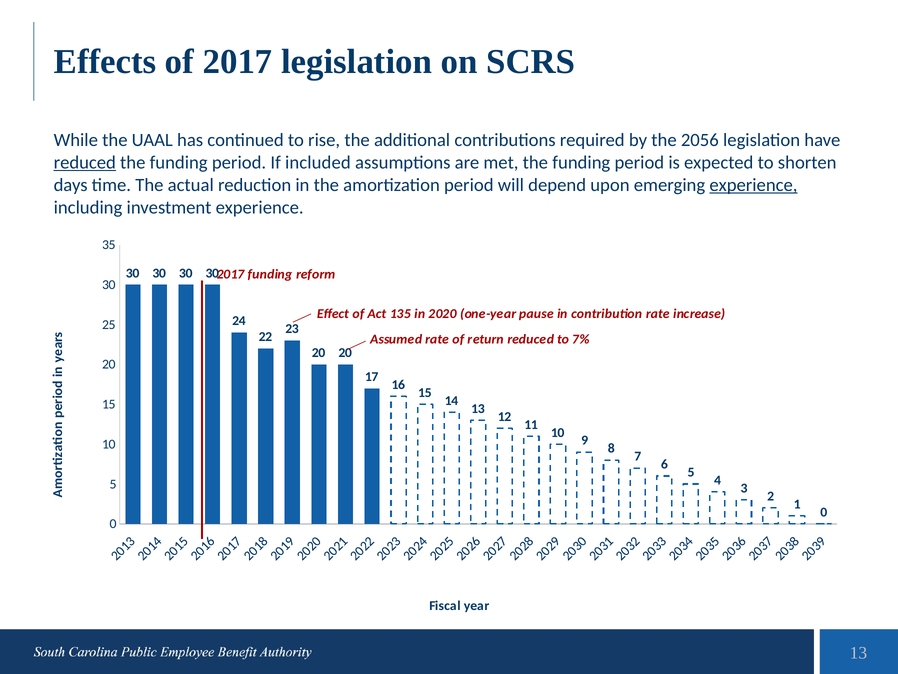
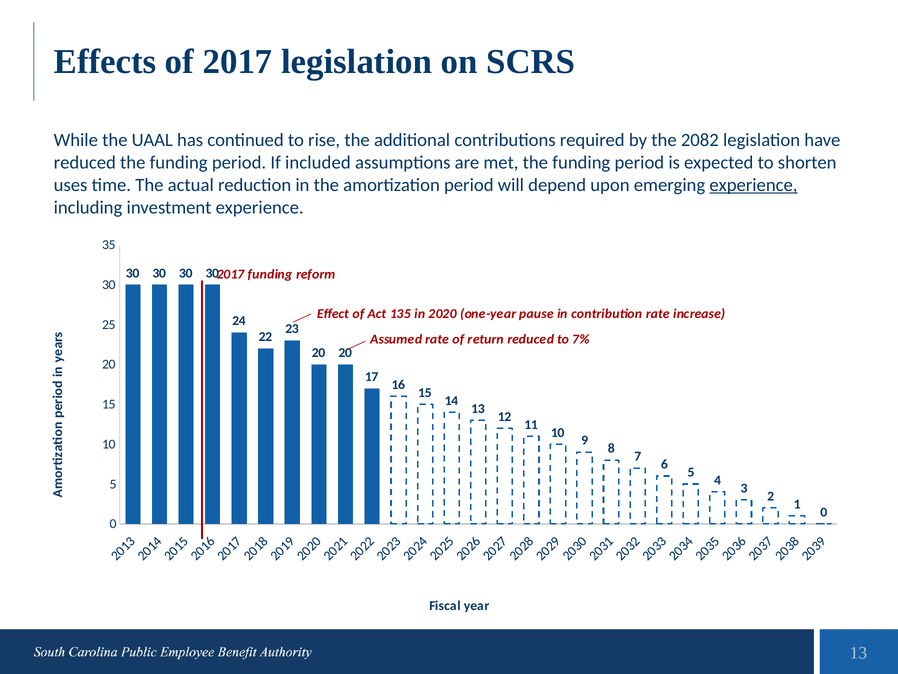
2056: 2056 -> 2082
reduced at (85, 162) underline: present -> none
days: days -> uses
